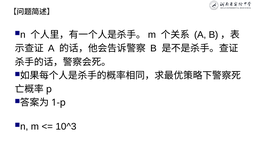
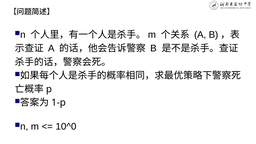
10^3: 10^3 -> 10^0
